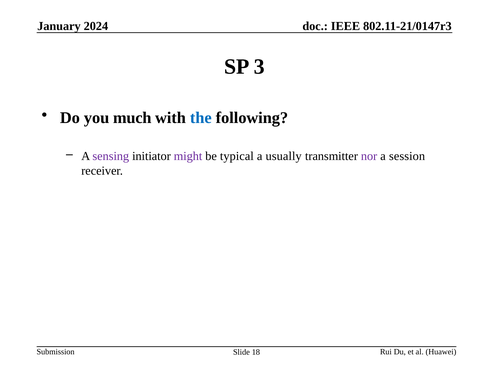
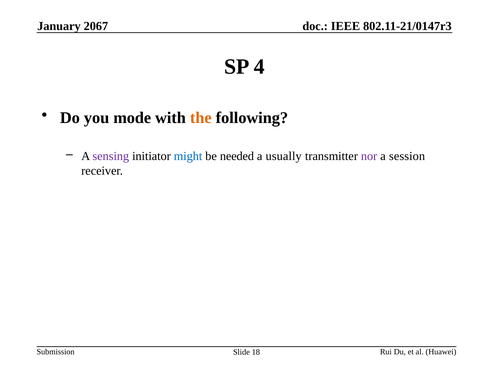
2024: 2024 -> 2067
3: 3 -> 4
much: much -> mode
the colour: blue -> orange
might colour: purple -> blue
typical: typical -> needed
